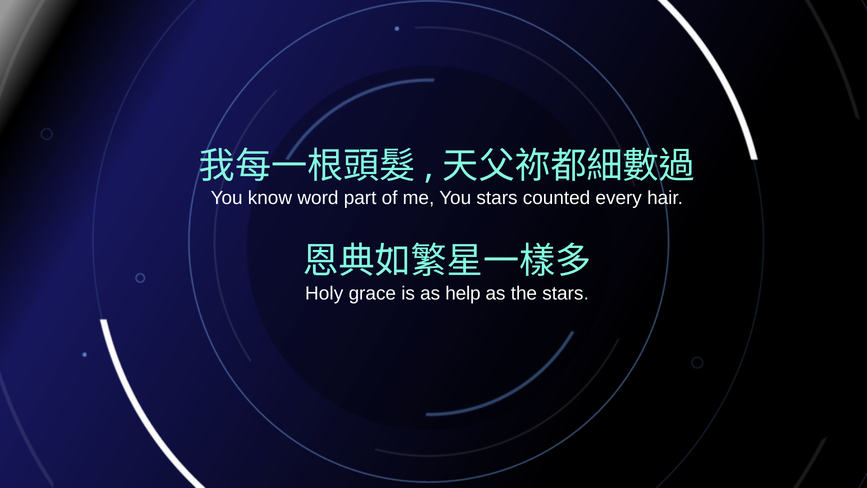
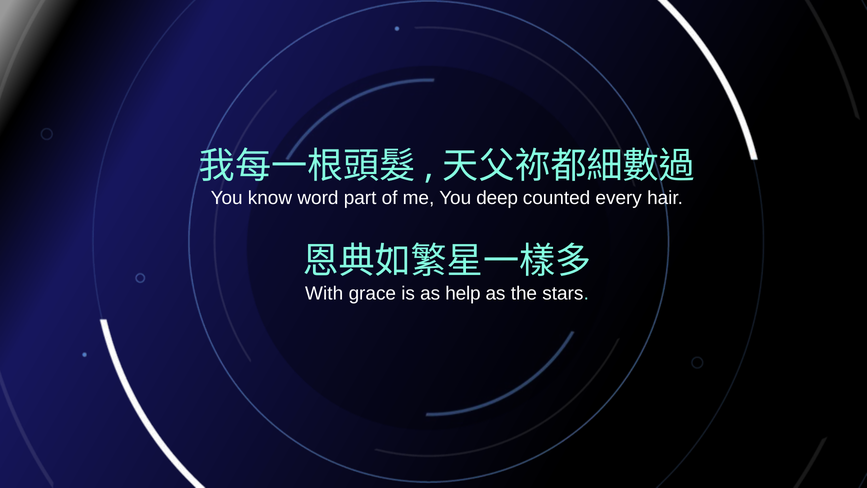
You stars: stars -> deep
Holy: Holy -> With
